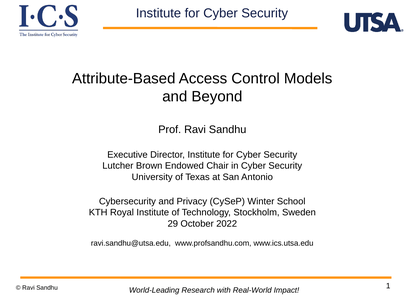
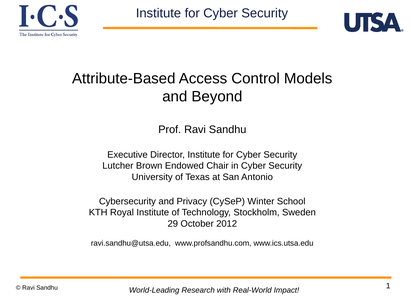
2022: 2022 -> 2012
